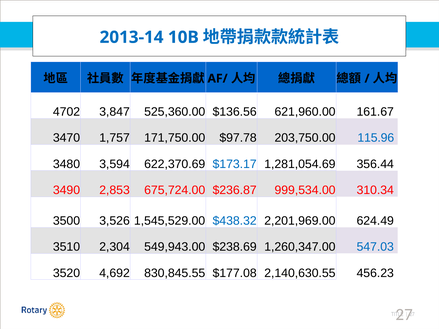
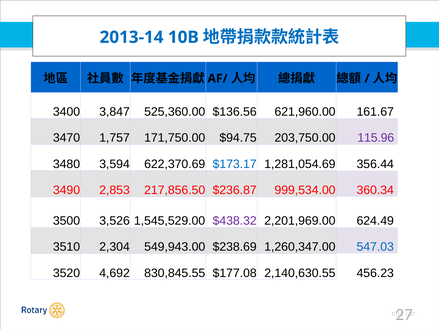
4702: 4702 -> 3400
$97.78: $97.78 -> $94.75
115.96 colour: blue -> purple
675,724.00: 675,724.00 -> 217,856.50
310.34: 310.34 -> 360.34
$438.32 colour: blue -> purple
